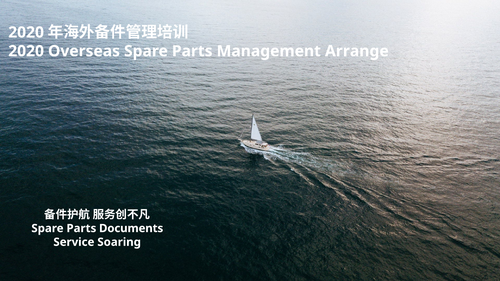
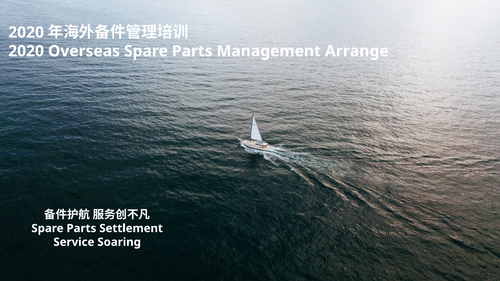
Documents: Documents -> Settlement
